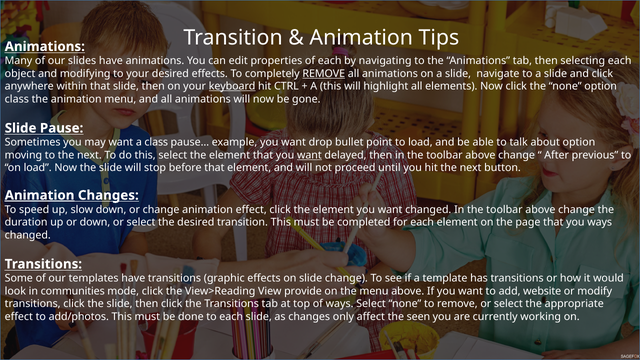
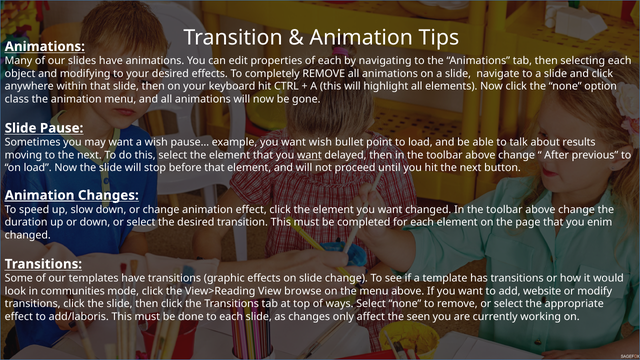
REMOVE at (324, 74) underline: present -> none
keyboard underline: present -> none
a class: class -> wish
want drop: drop -> wish
about option: option -> results
you ways: ways -> enim
provide: provide -> browse
add/photos: add/photos -> add/laboris
